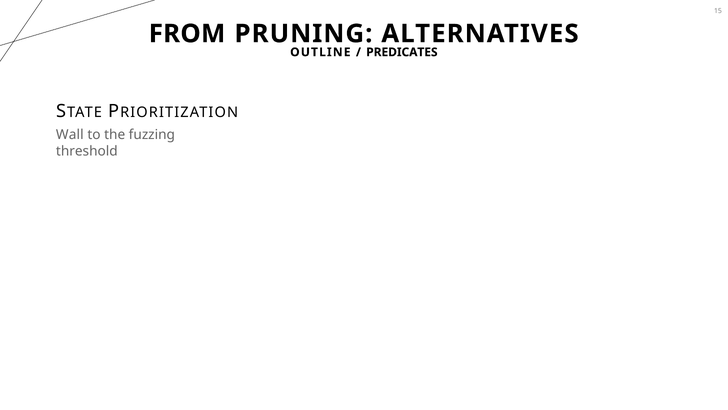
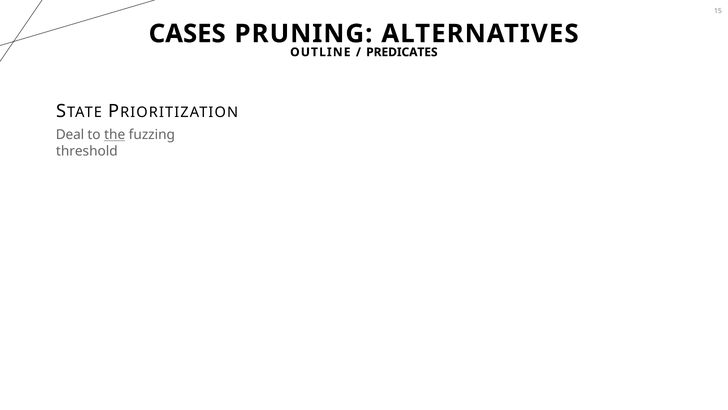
FROM: FROM -> CASES
Wall: Wall -> Deal
the underline: none -> present
